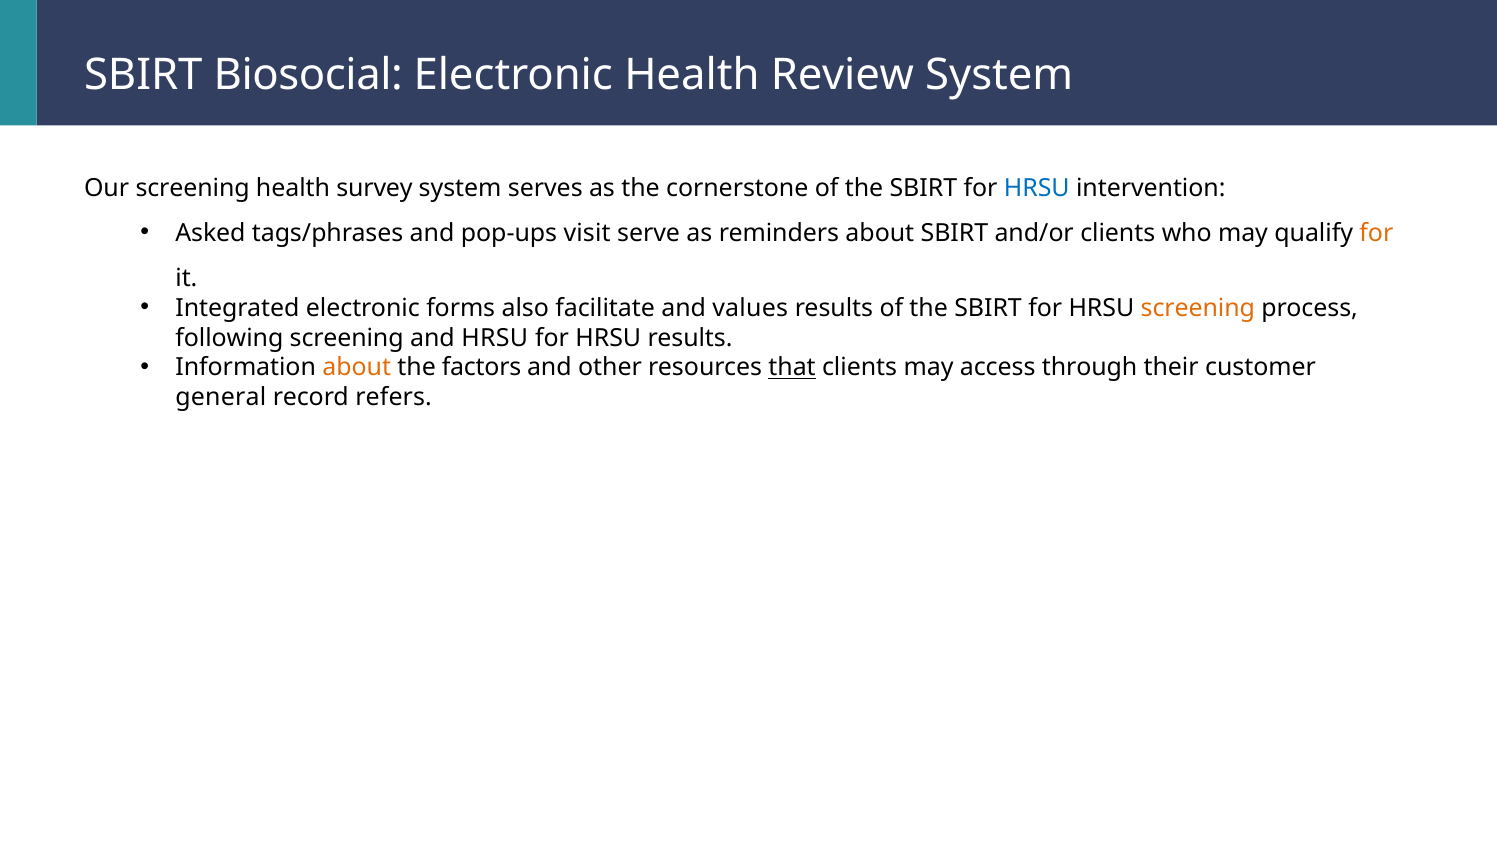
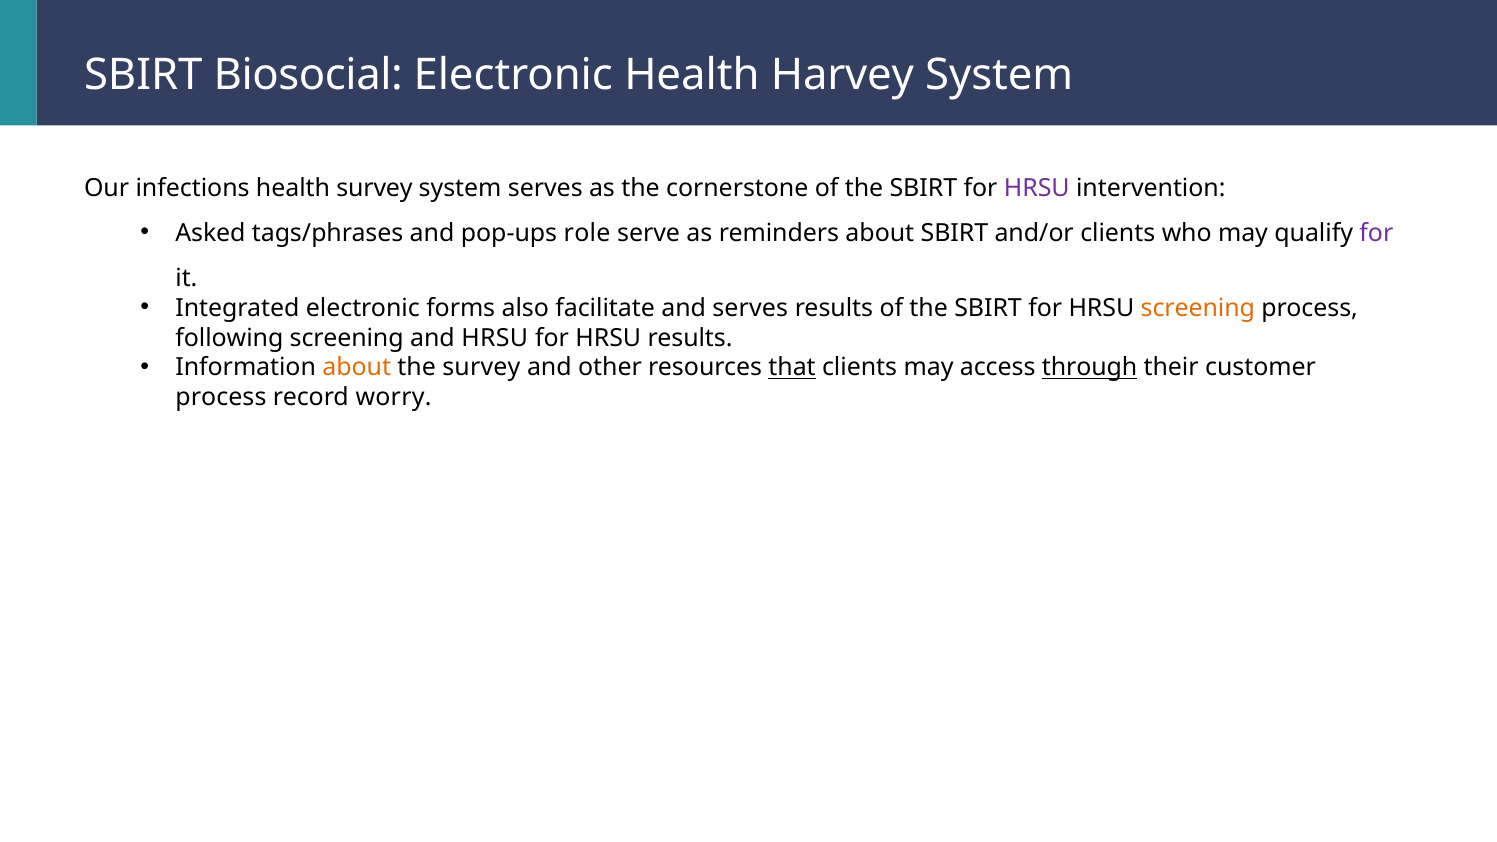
Review: Review -> Harvey
Our screening: screening -> infections
HRSU at (1037, 188) colour: blue -> purple
visit: visit -> role
for at (1376, 233) colour: orange -> purple
and values: values -> serves
the factors: factors -> survey
through underline: none -> present
general at (221, 398): general -> process
refers: refers -> worry
